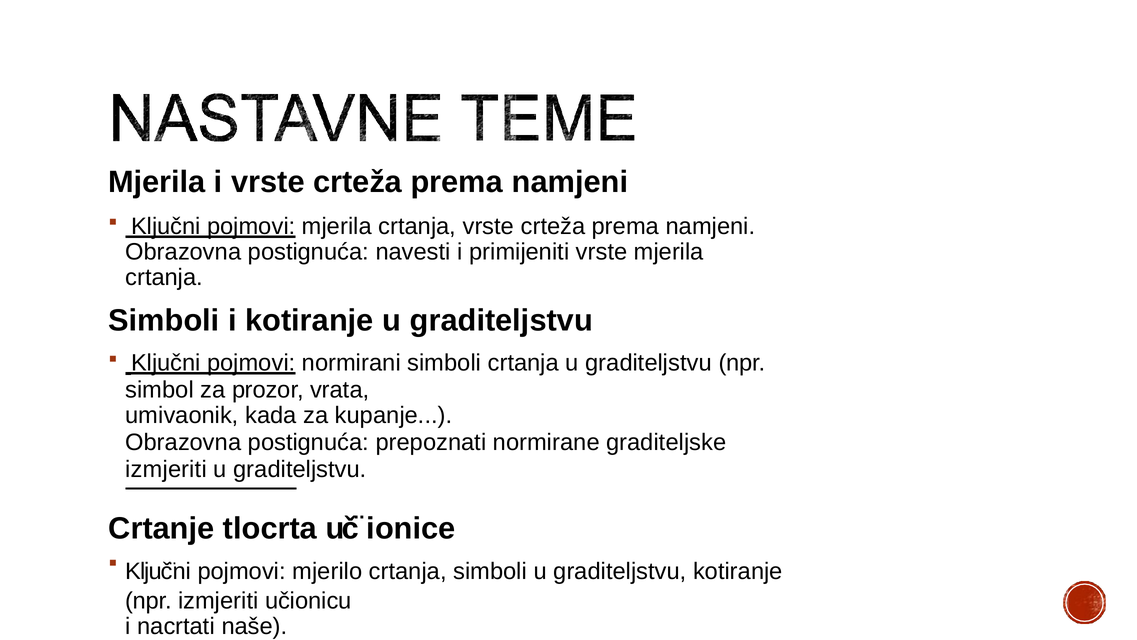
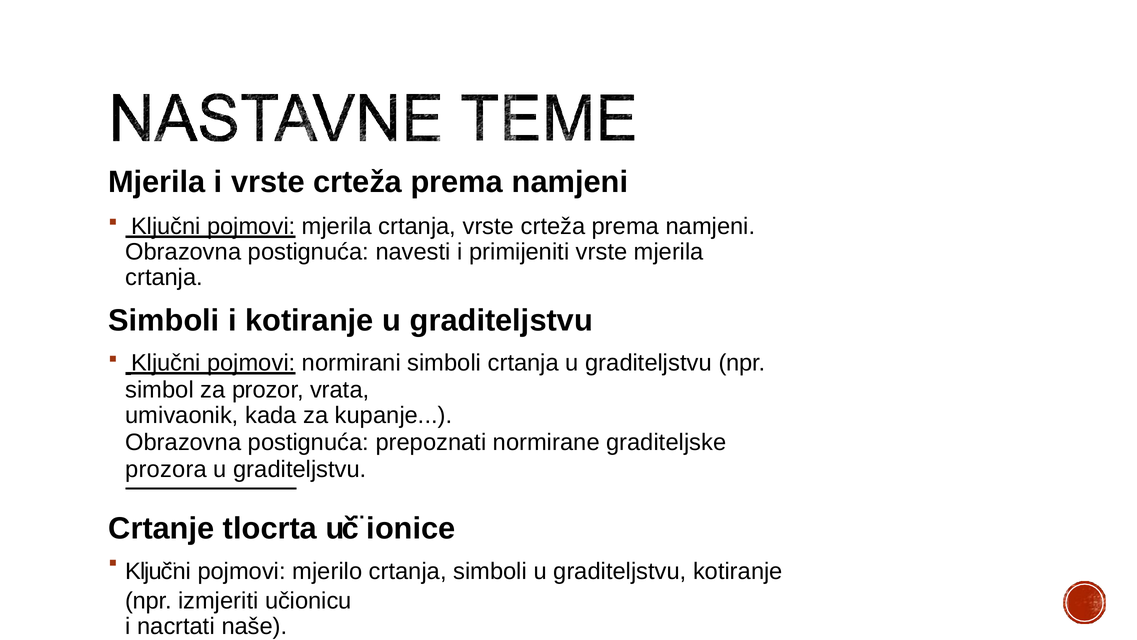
izmjeriti at (166, 469): izmjeriti -> prozora
